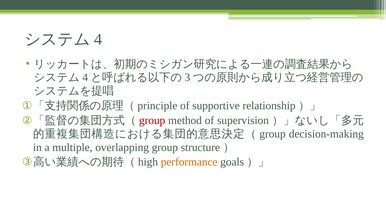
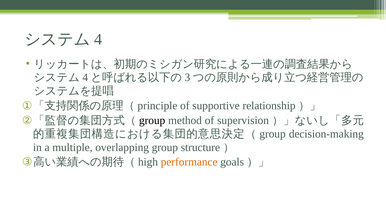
group at (152, 120) colour: red -> black
